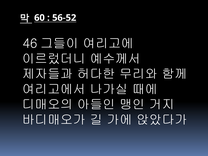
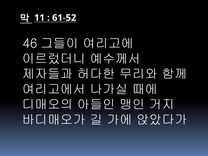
60: 60 -> 11
56-52: 56-52 -> 61-52
